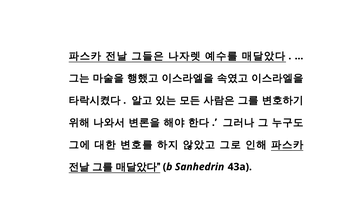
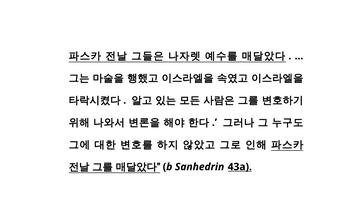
43a underline: none -> present
